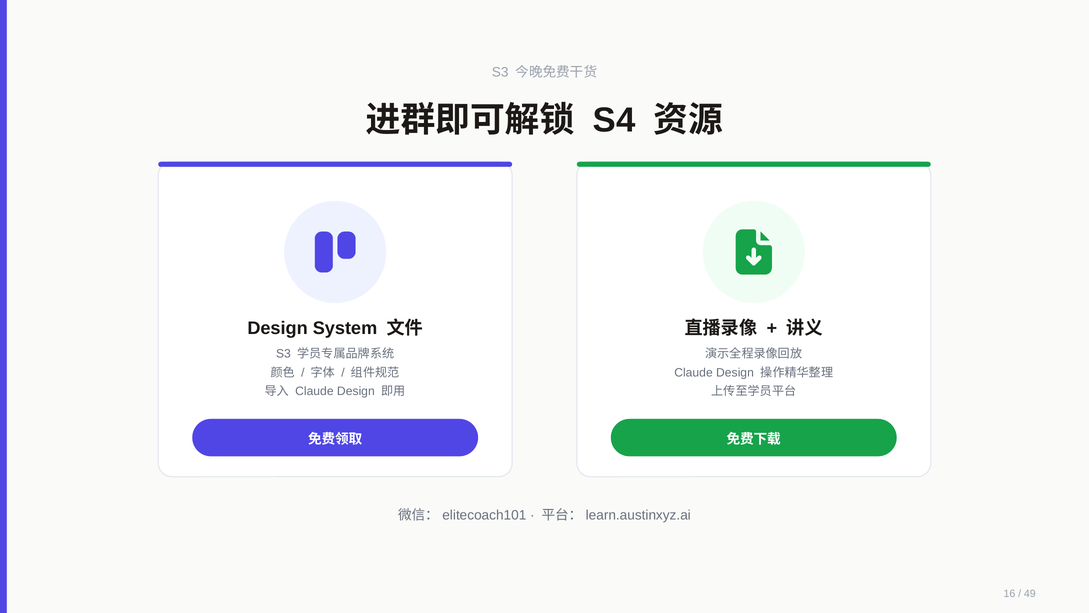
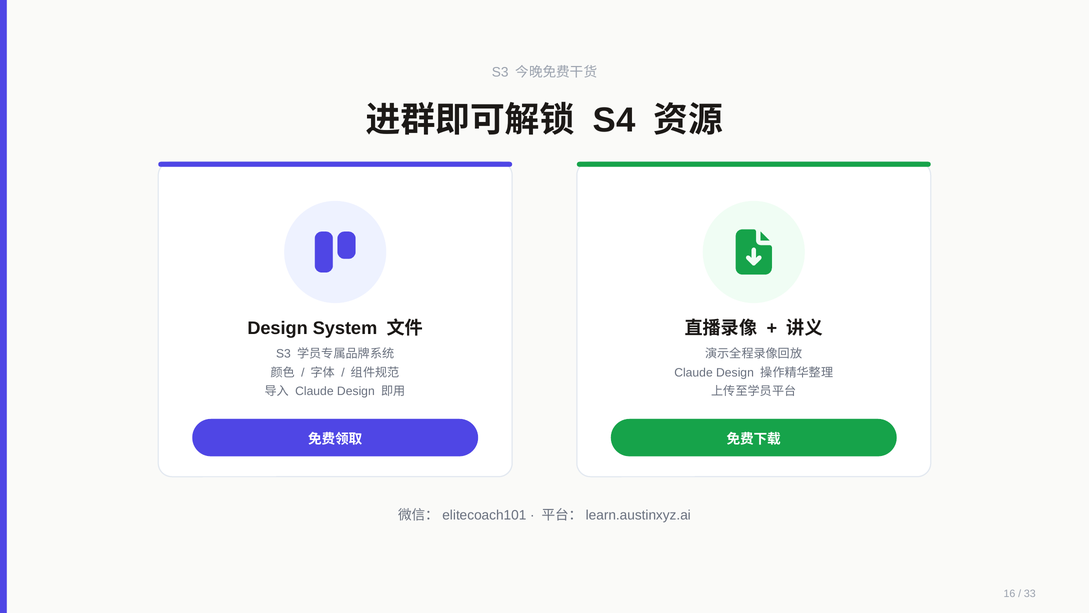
49: 49 -> 33
